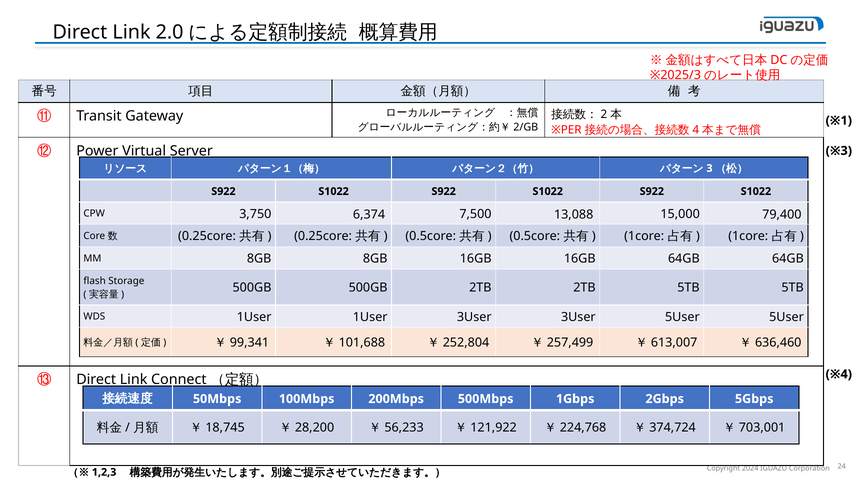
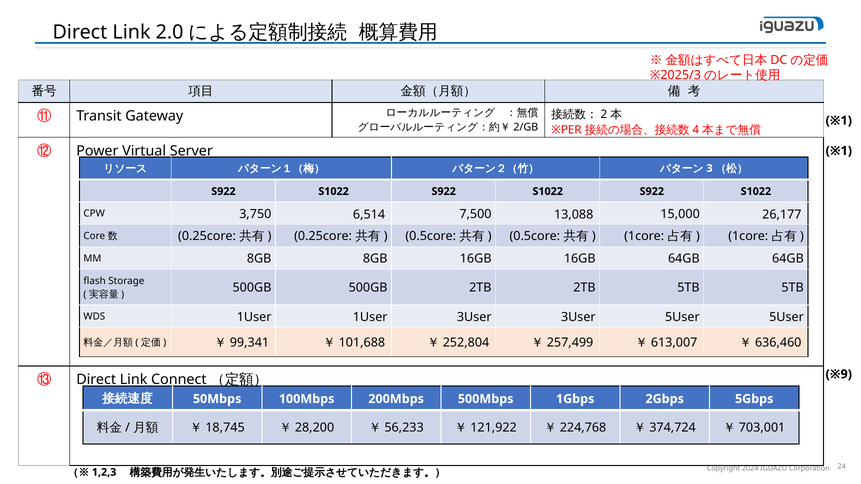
※3 at (839, 151): ※3 -> ※1
6,374: 6,374 -> 6,514
79,400: 79,400 -> 26,177
※4: ※4 -> ※9
